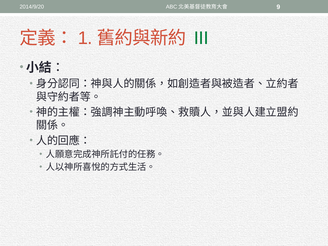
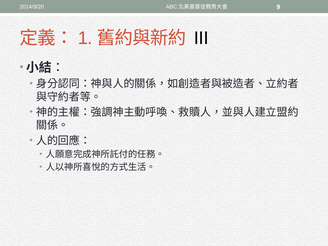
III colour: green -> black
